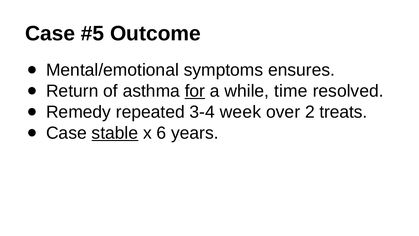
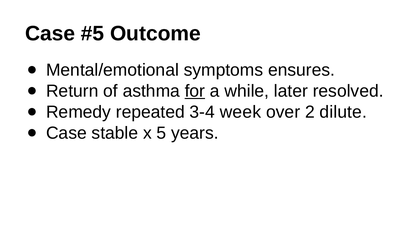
time: time -> later
treats: treats -> dilute
stable underline: present -> none
6: 6 -> 5
